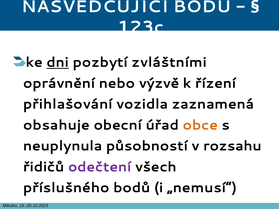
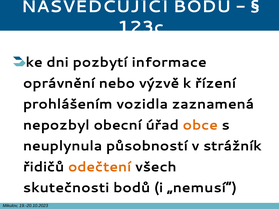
dni underline: present -> none
zvláštními: zvláštními -> informace
přihlašování: přihlašování -> prohlášením
obsahuje: obsahuje -> nepozbyl
rozsahu: rozsahu -> strážník
odečtení colour: purple -> orange
příslušného: příslušného -> skutečnosti
